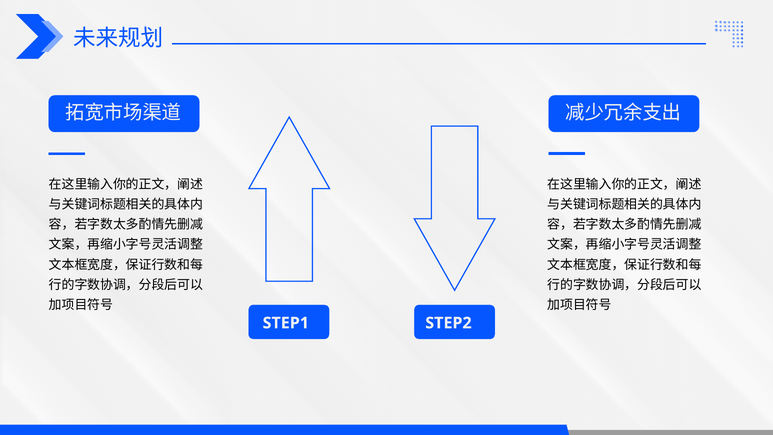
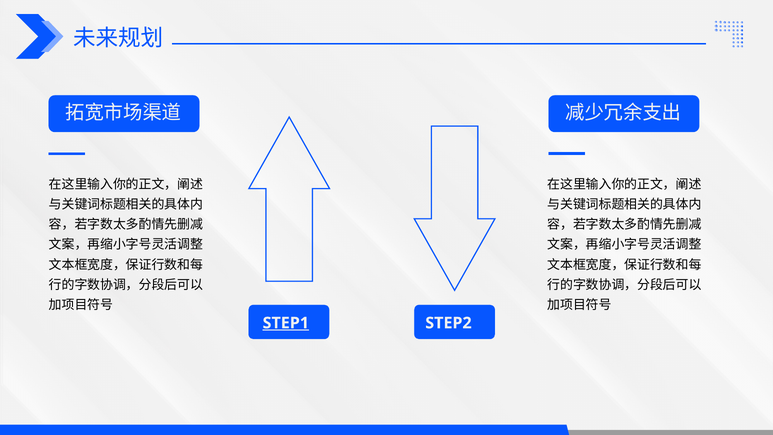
STEP1 underline: none -> present
